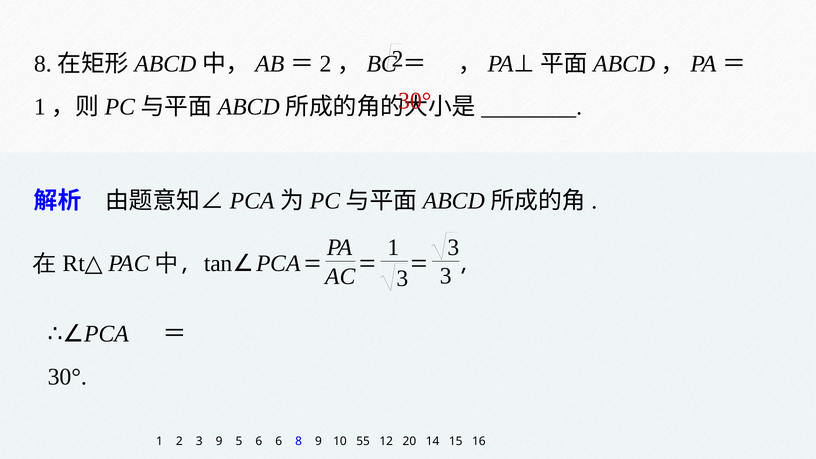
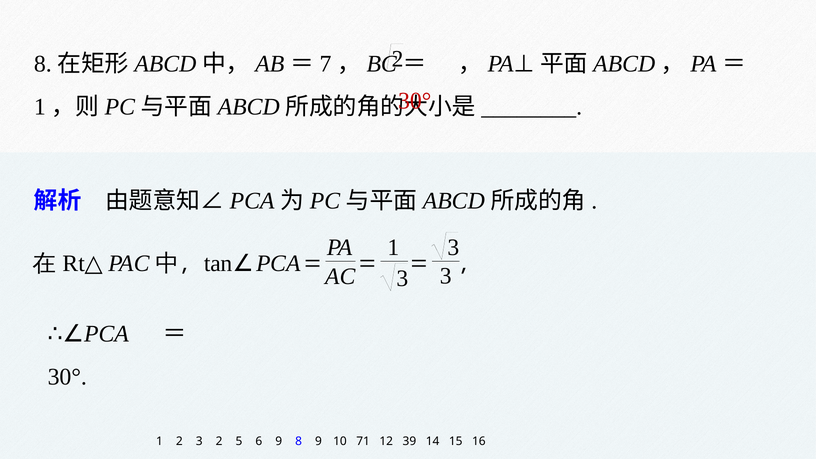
2 at (325, 64): 2 -> 7
3 9: 9 -> 2
6 6: 6 -> 9
55: 55 -> 71
20: 20 -> 39
